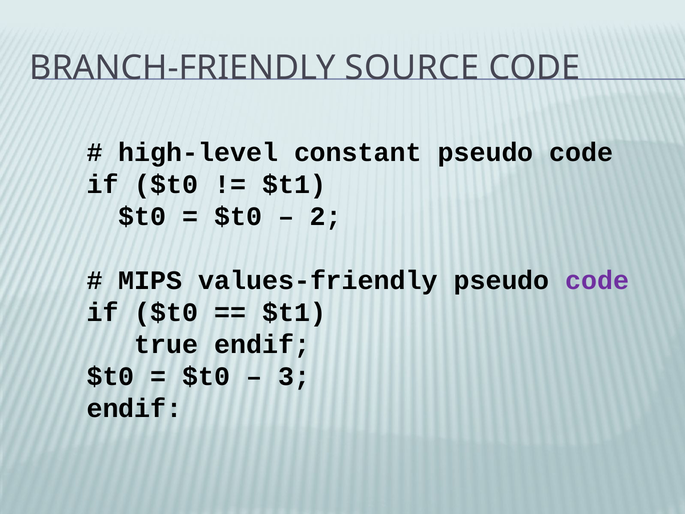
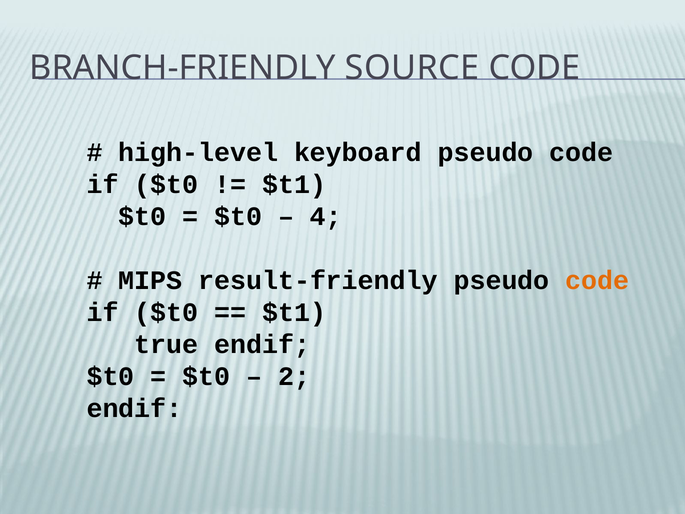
constant: constant -> keyboard
2: 2 -> 4
values-friendly: values-friendly -> result-friendly
code at (597, 280) colour: purple -> orange
3: 3 -> 2
